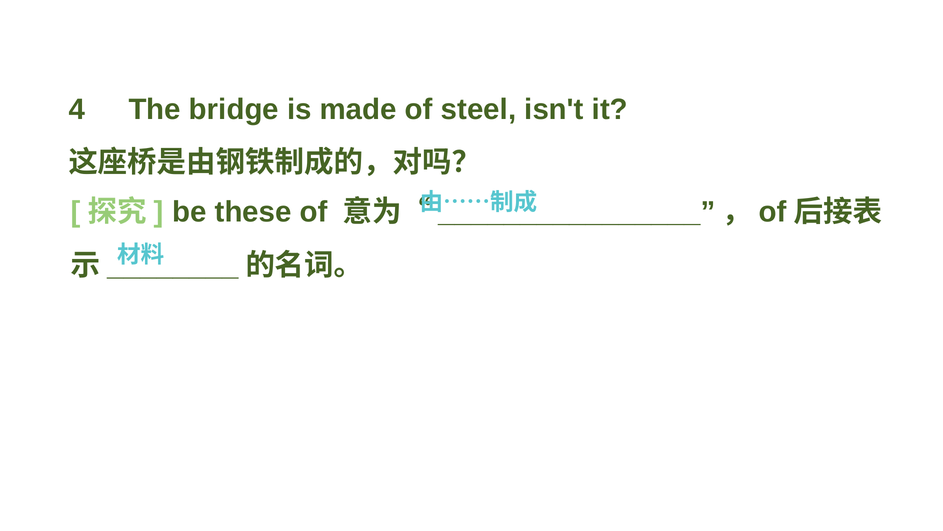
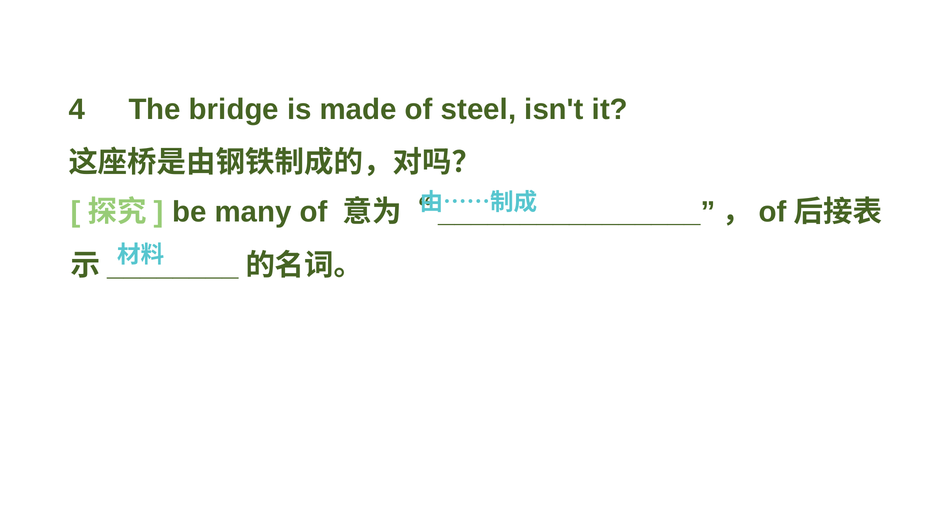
these: these -> many
